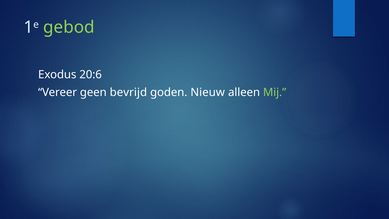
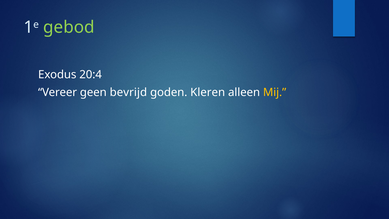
20:6: 20:6 -> 20:4
Nieuw: Nieuw -> Kleren
Mij colour: light green -> yellow
